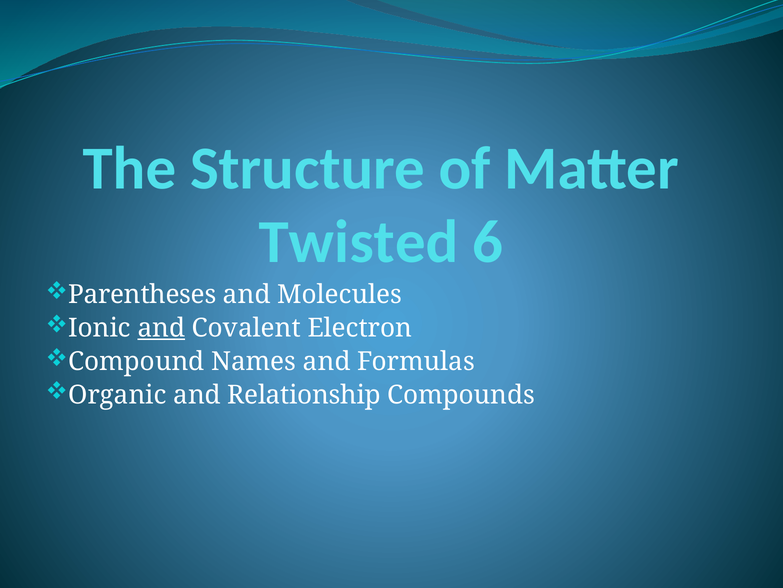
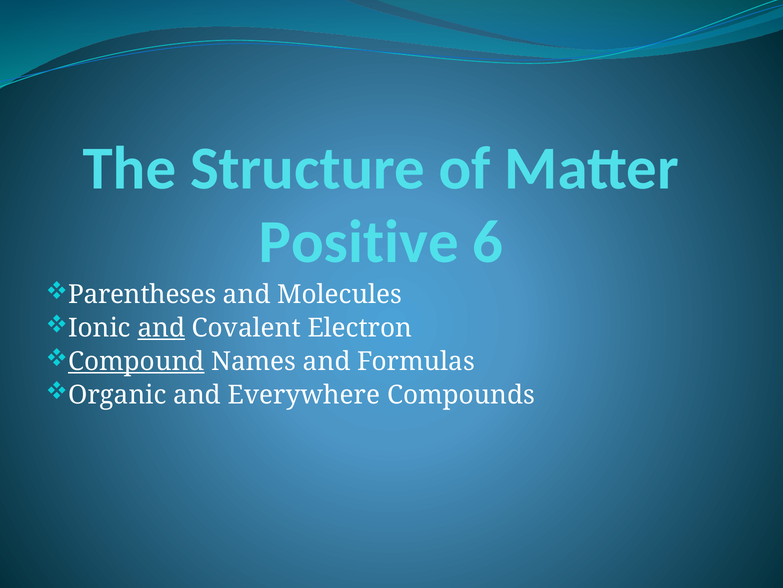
Twisted: Twisted -> Positive
Compound underline: none -> present
Relationship: Relationship -> Everywhere
